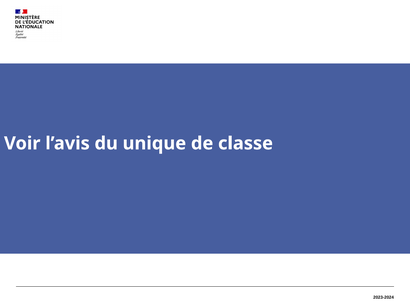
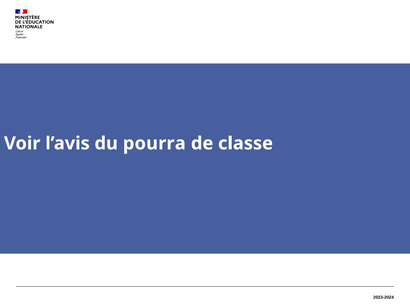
unique: unique -> pourra
